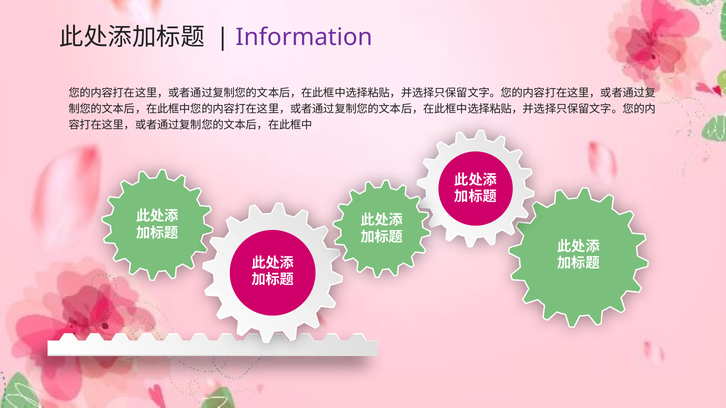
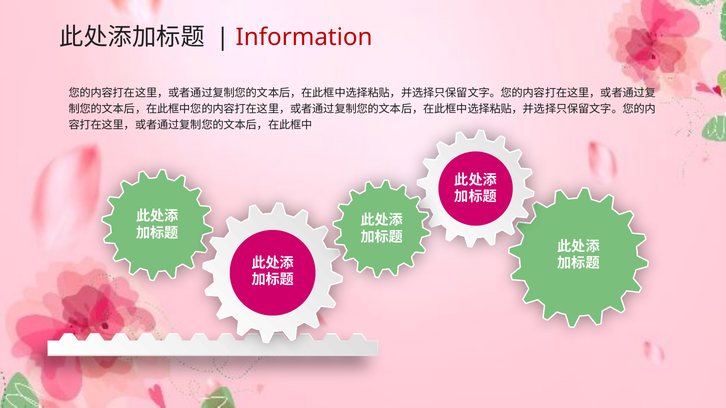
Information colour: purple -> red
